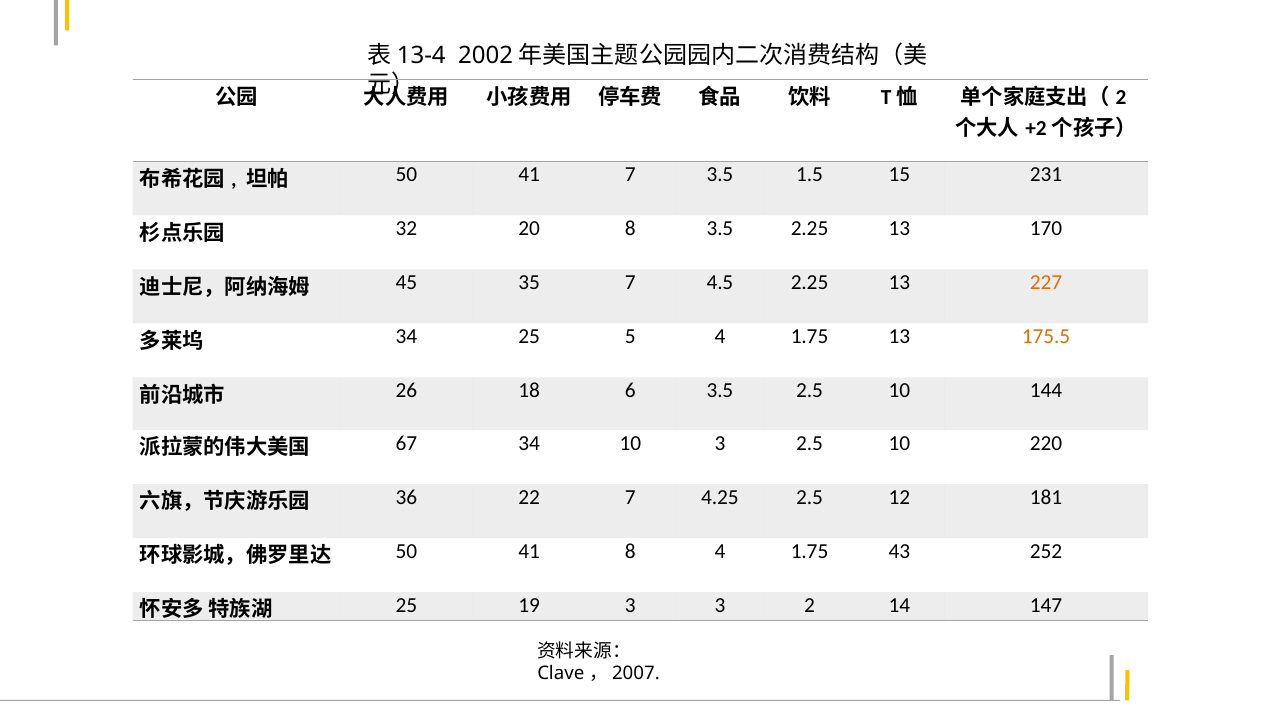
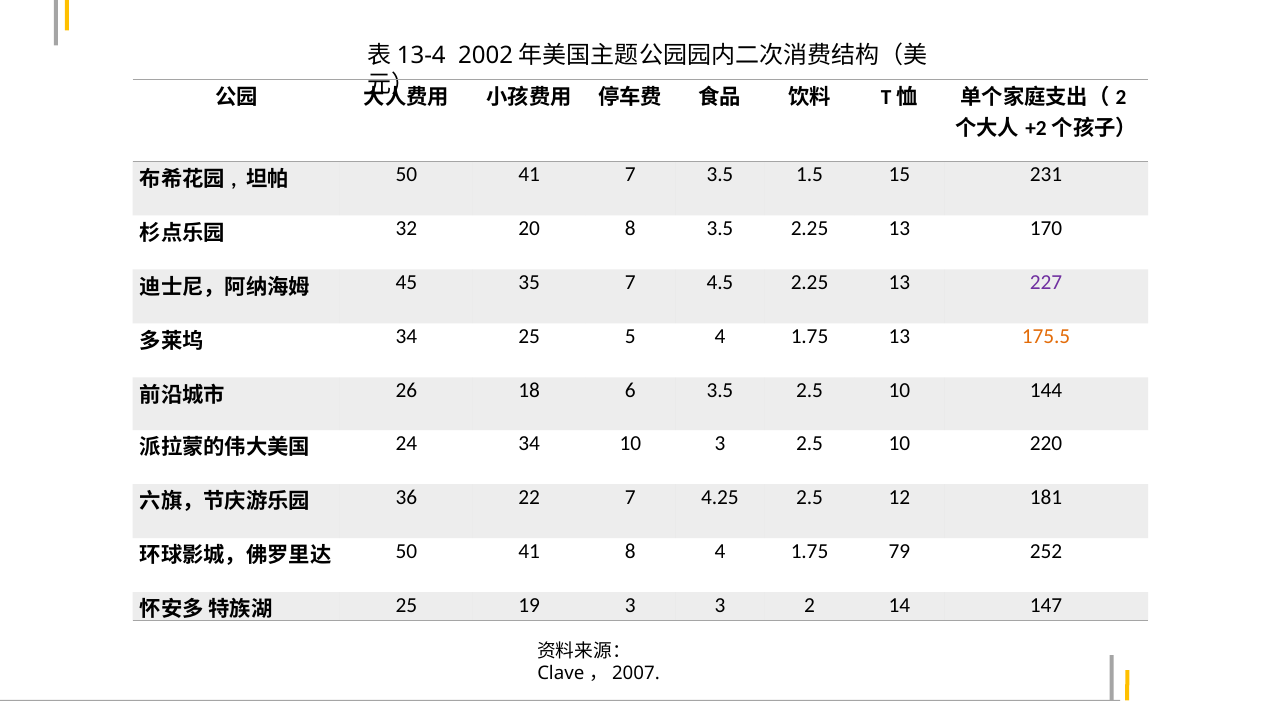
227 colour: orange -> purple
67: 67 -> 24
43: 43 -> 79
